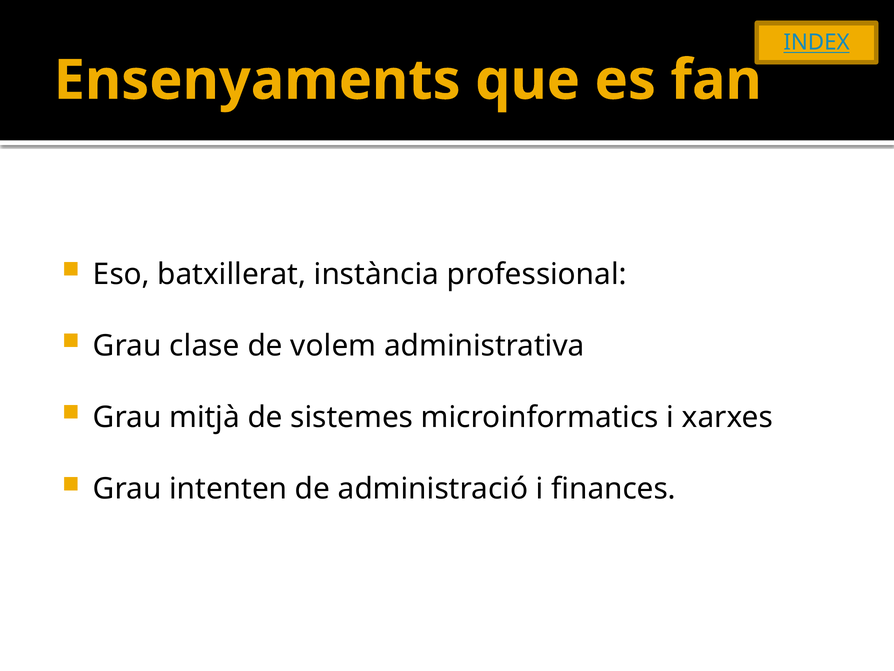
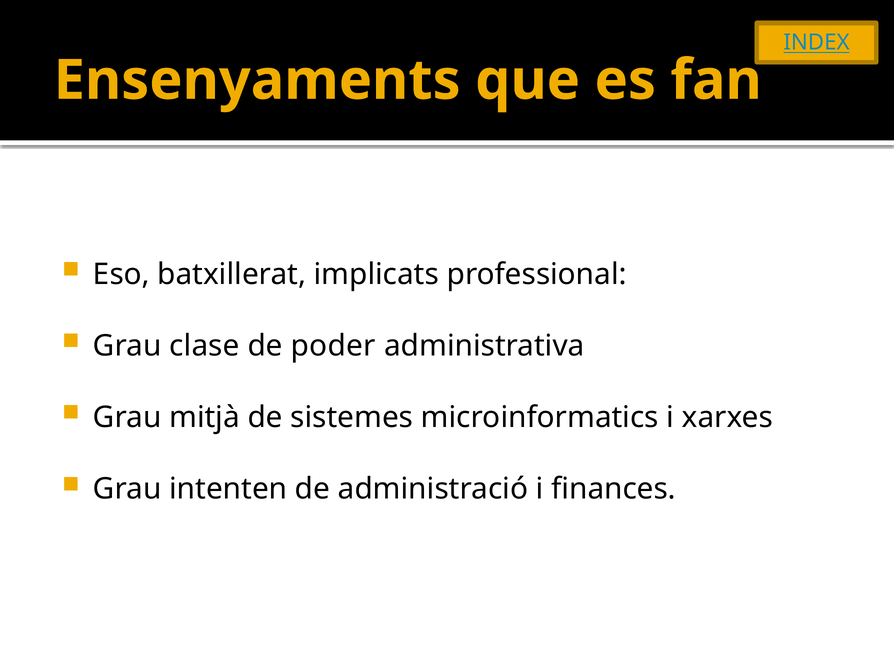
instància: instància -> implicats
volem: volem -> poder
